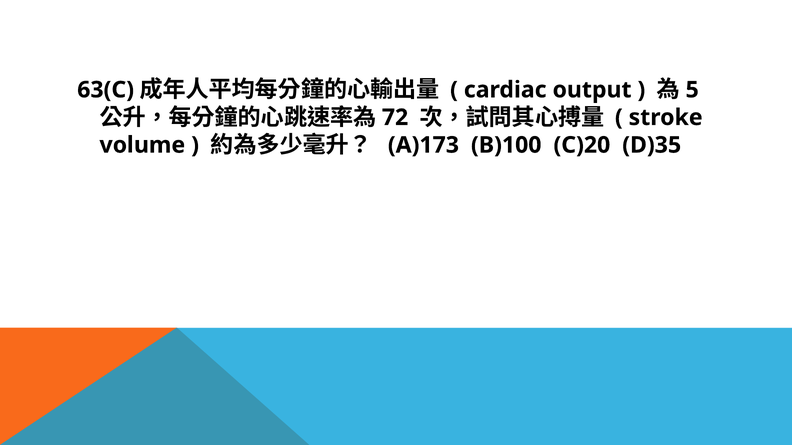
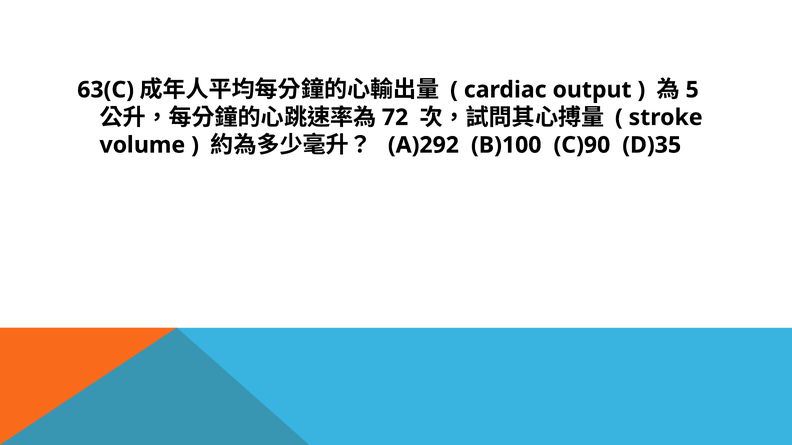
A)173: A)173 -> A)292
C)20: C)20 -> C)90
